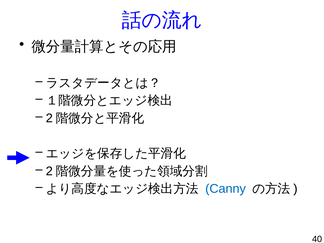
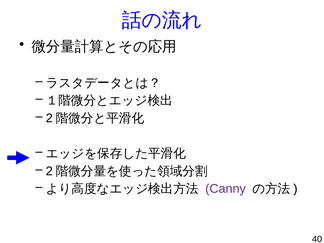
Canny colour: blue -> purple
